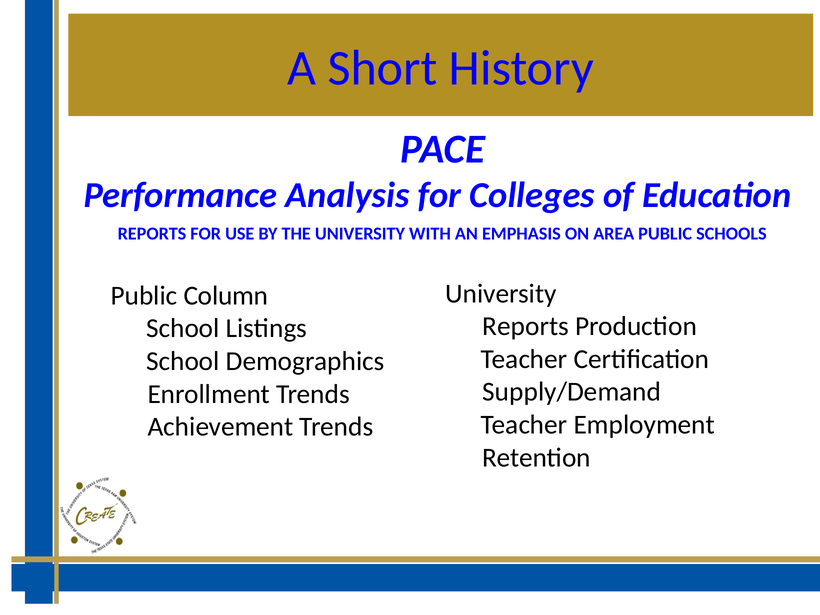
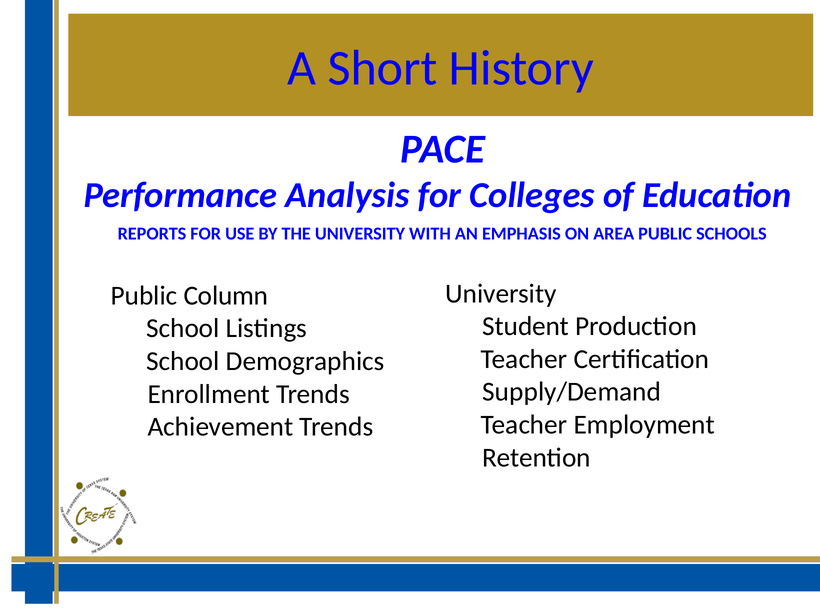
Reports at (526, 326): Reports -> Student
